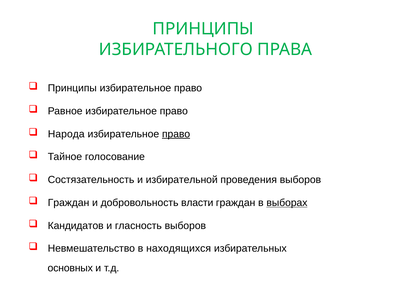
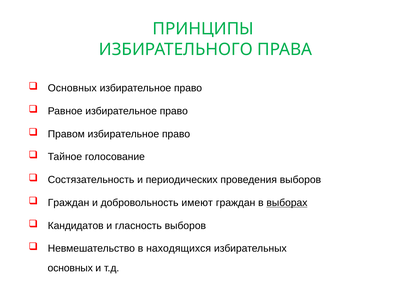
Принципы at (72, 88): Принципы -> Основных
Народа: Народа -> Правом
право at (176, 134) underline: present -> none
избирательной: избирательной -> периодических
власти: власти -> имеют
